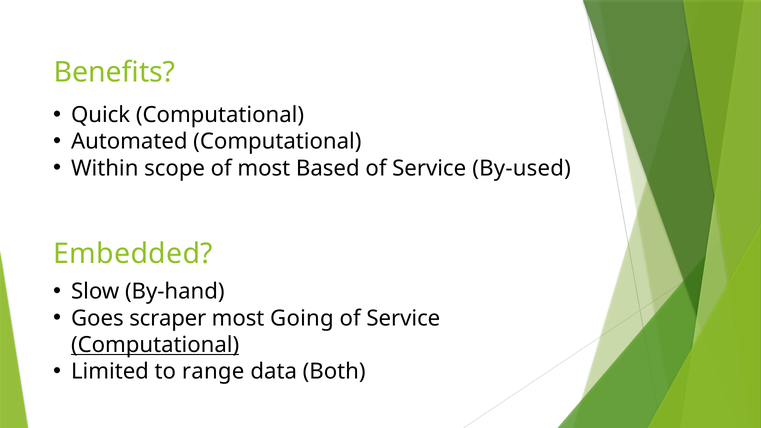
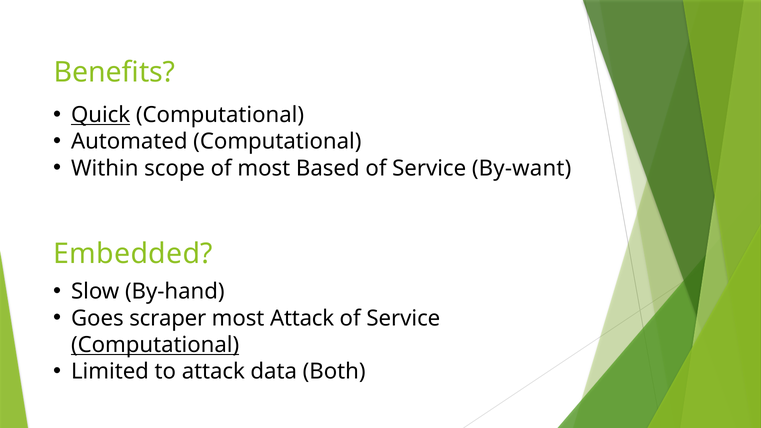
Quick underline: none -> present
By-used: By-used -> By-want
most Going: Going -> Attack
to range: range -> attack
